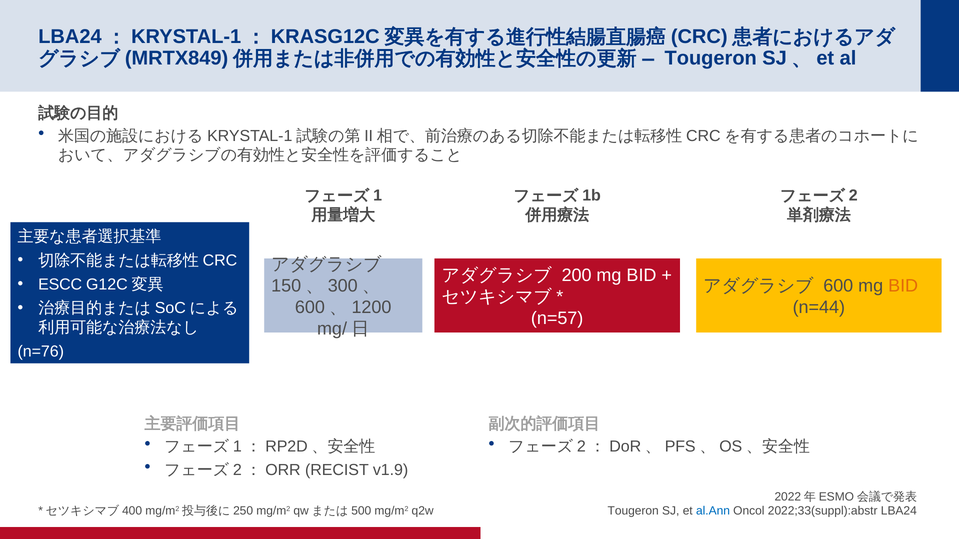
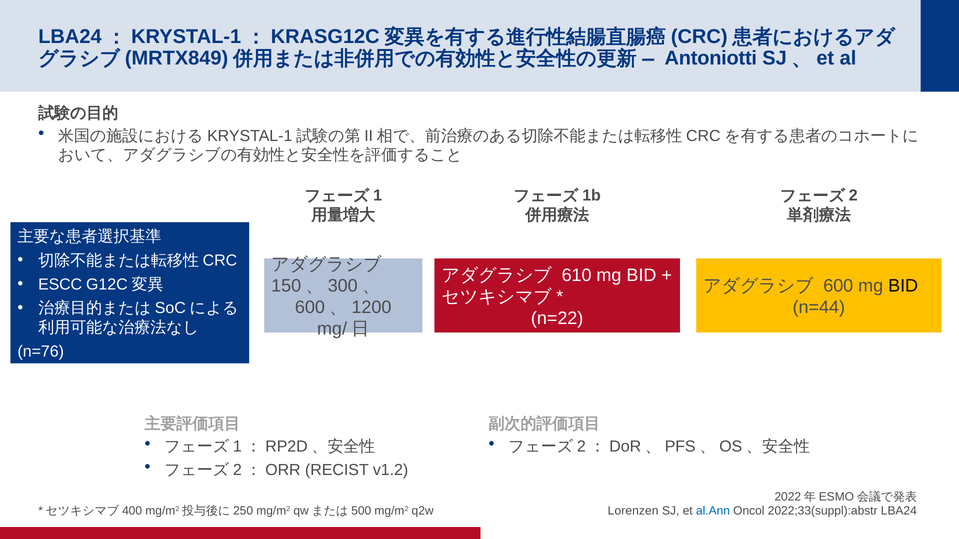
Tougeron at (711, 58): Tougeron -> Antoniotti
200: 200 -> 610
BID at (903, 286) colour: orange -> black
n=57: n=57 -> n=22
v1.9: v1.9 -> v1.2
Tougeron at (633, 511): Tougeron -> Lorenzen
